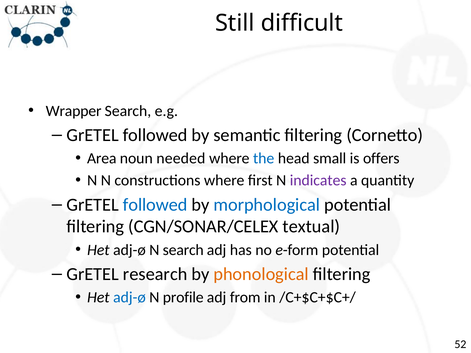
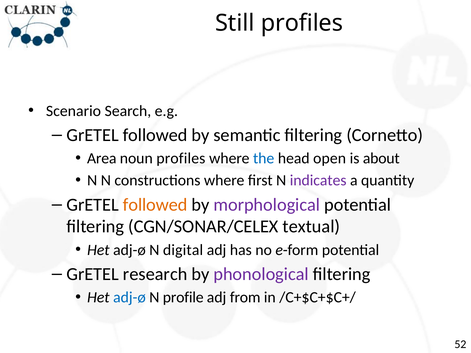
Still difficult: difficult -> profiles
Wrapper: Wrapper -> Scenario
noun needed: needed -> profiles
small: small -> open
offers: offers -> about
followed at (155, 205) colour: blue -> orange
morphological colour: blue -> purple
N search: search -> digital
phonological colour: orange -> purple
